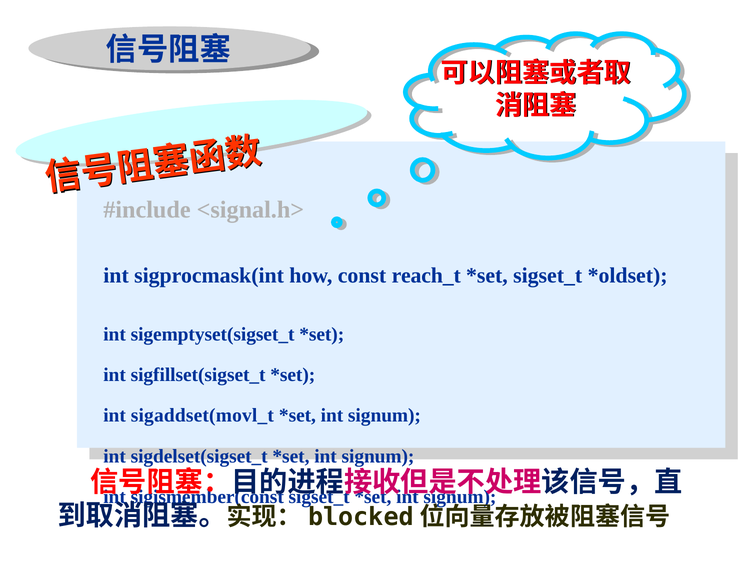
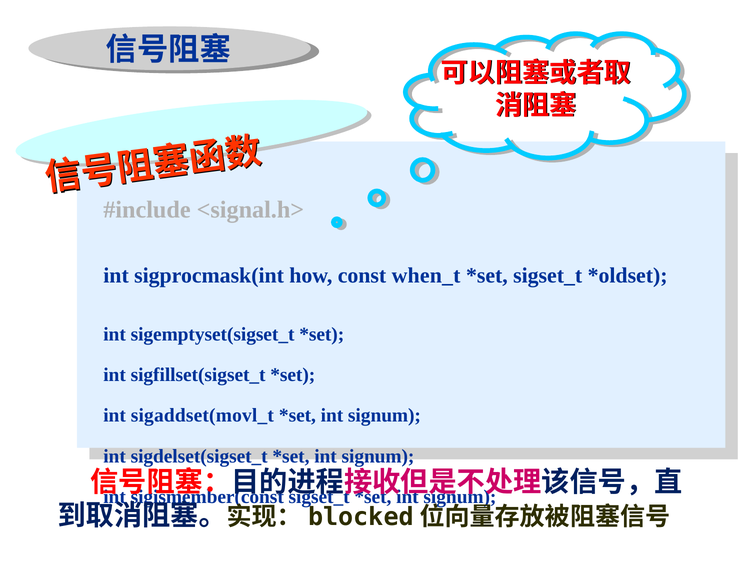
reach_t: reach_t -> when_t
